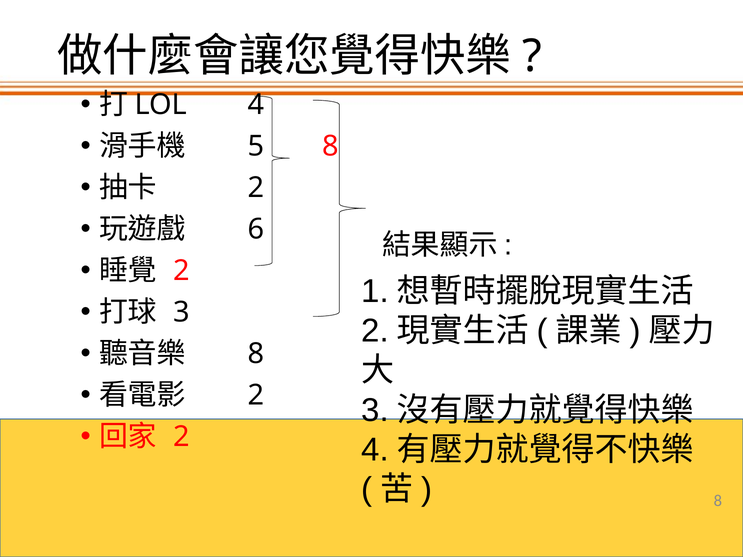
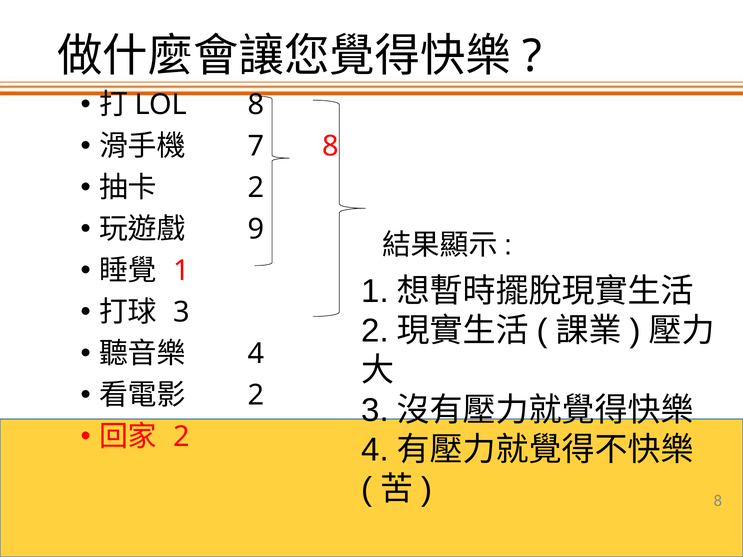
4 at (256, 105): 4 -> 8
5: 5 -> 7
6: 6 -> 9
2 at (182, 271): 2 -> 1
8 at (256, 354): 8 -> 4
